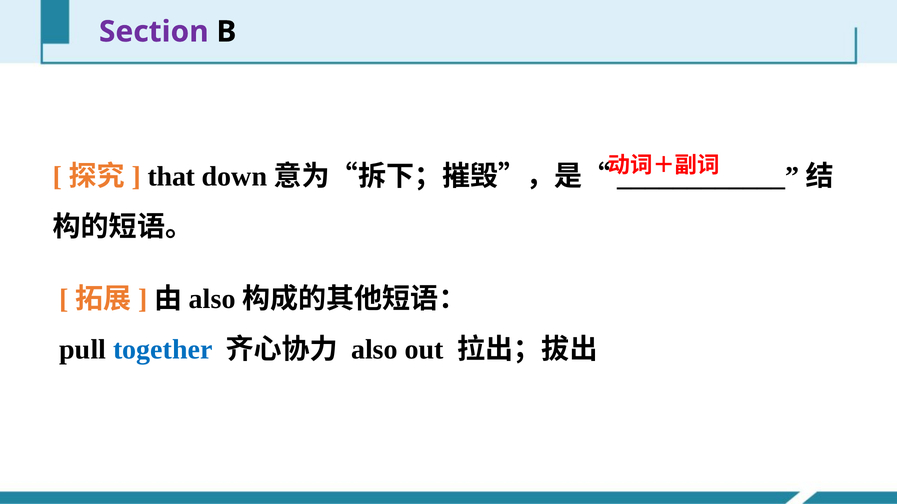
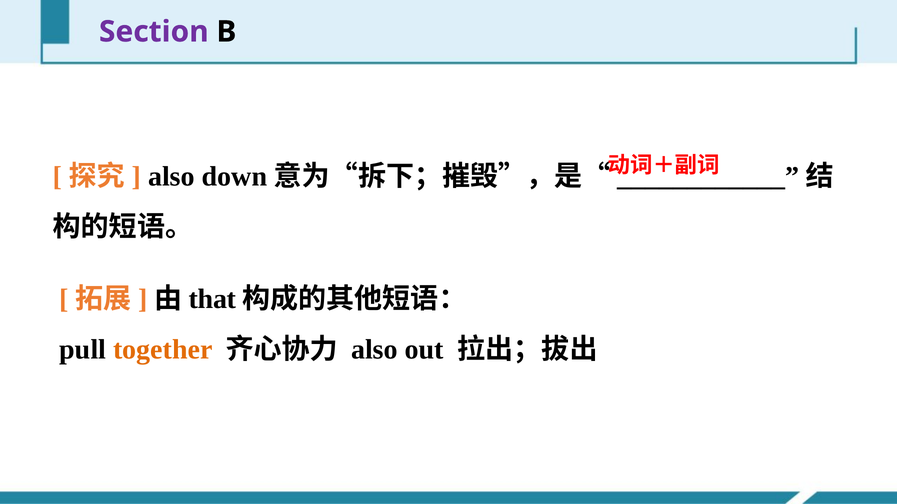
that at (172, 177): that -> also
also at (212, 300): also -> that
together colour: blue -> orange
